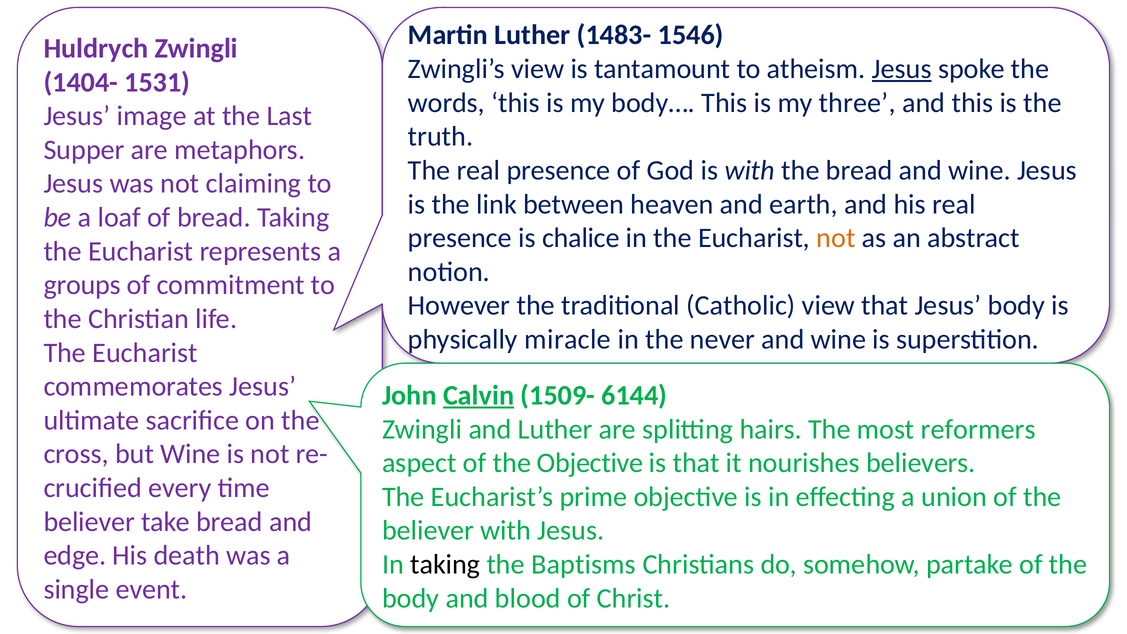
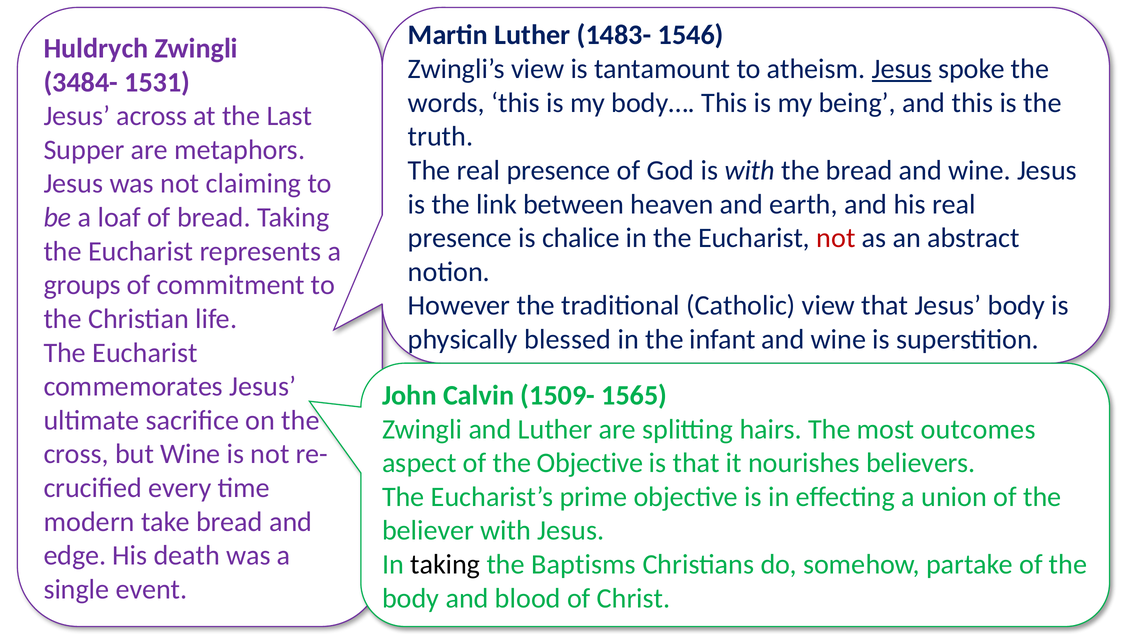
1404-: 1404- -> 3484-
three: three -> being
image: image -> across
not at (836, 238) colour: orange -> red
miracle: miracle -> blessed
never: never -> infant
Calvin underline: present -> none
6144: 6144 -> 1565
reformers: reformers -> outcomes
believer at (89, 522): believer -> modern
